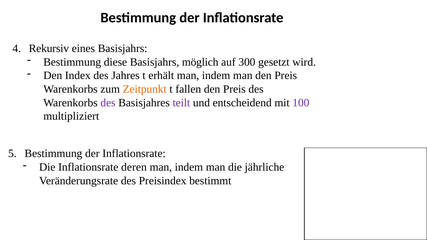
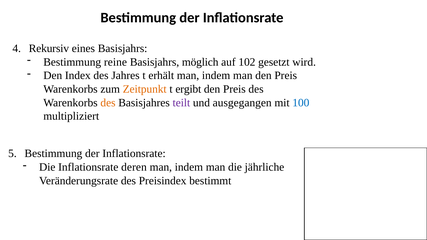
diese: diese -> reine
300: 300 -> 102
fallen: fallen -> ergibt
des at (108, 103) colour: purple -> orange
entscheidend: entscheidend -> ausgegangen
100 colour: purple -> blue
